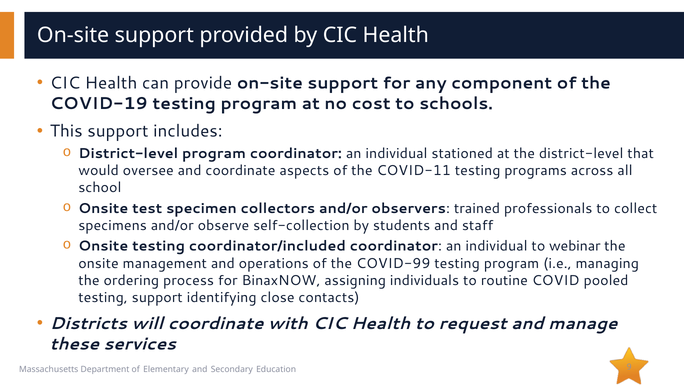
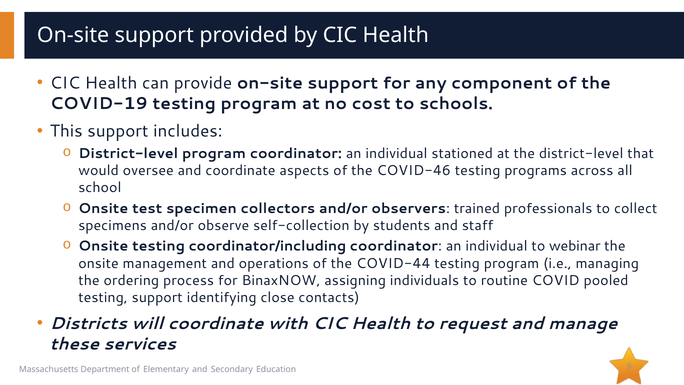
COVID-11: COVID-11 -> COVID-46
coordinator/included: coordinator/included -> coordinator/including
COVID-99: COVID-99 -> COVID-44
